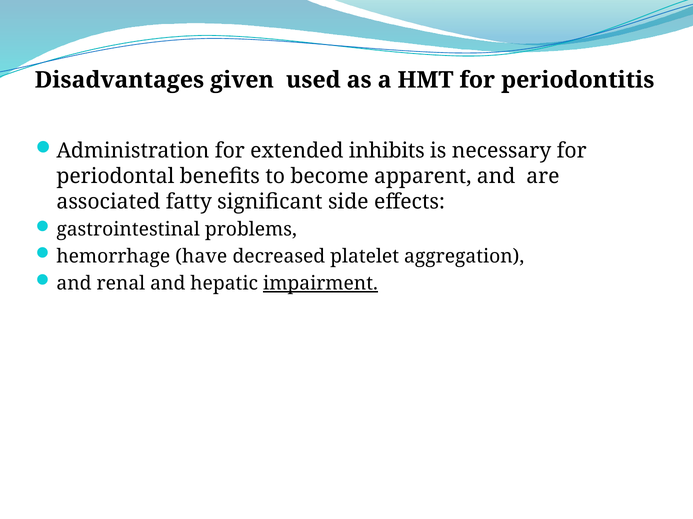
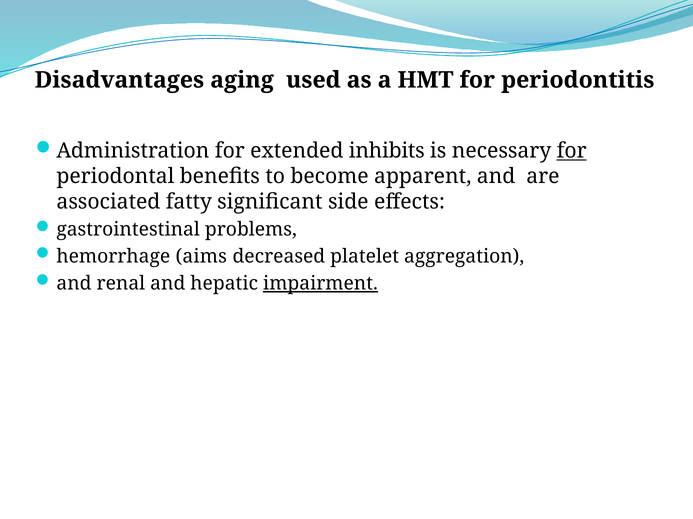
given: given -> aging
for at (572, 151) underline: none -> present
have: have -> aims
